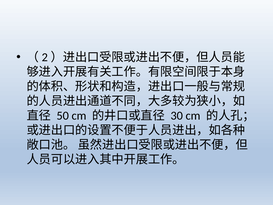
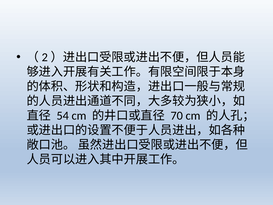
50: 50 -> 54
30: 30 -> 70
